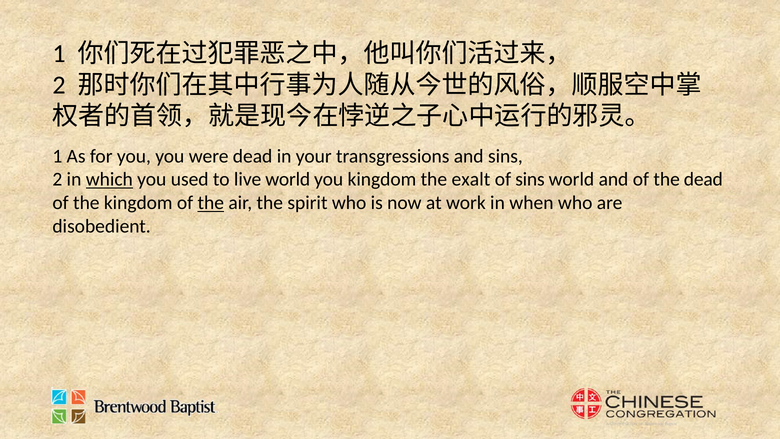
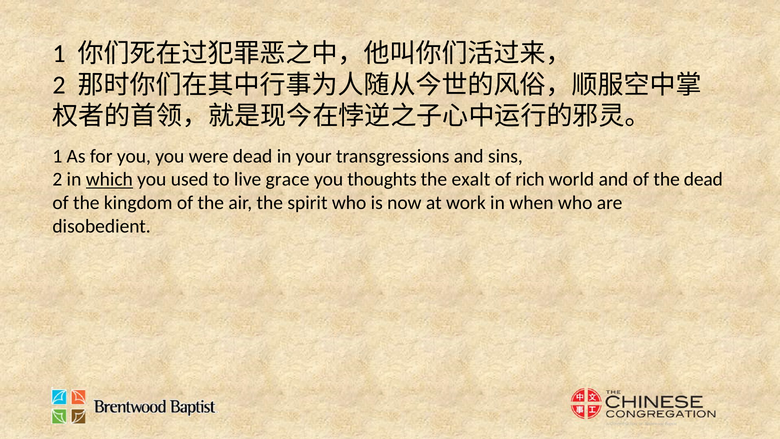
live world: world -> grace
you kingdom: kingdom -> thoughts
of sins: sins -> rich
the at (211, 203) underline: present -> none
